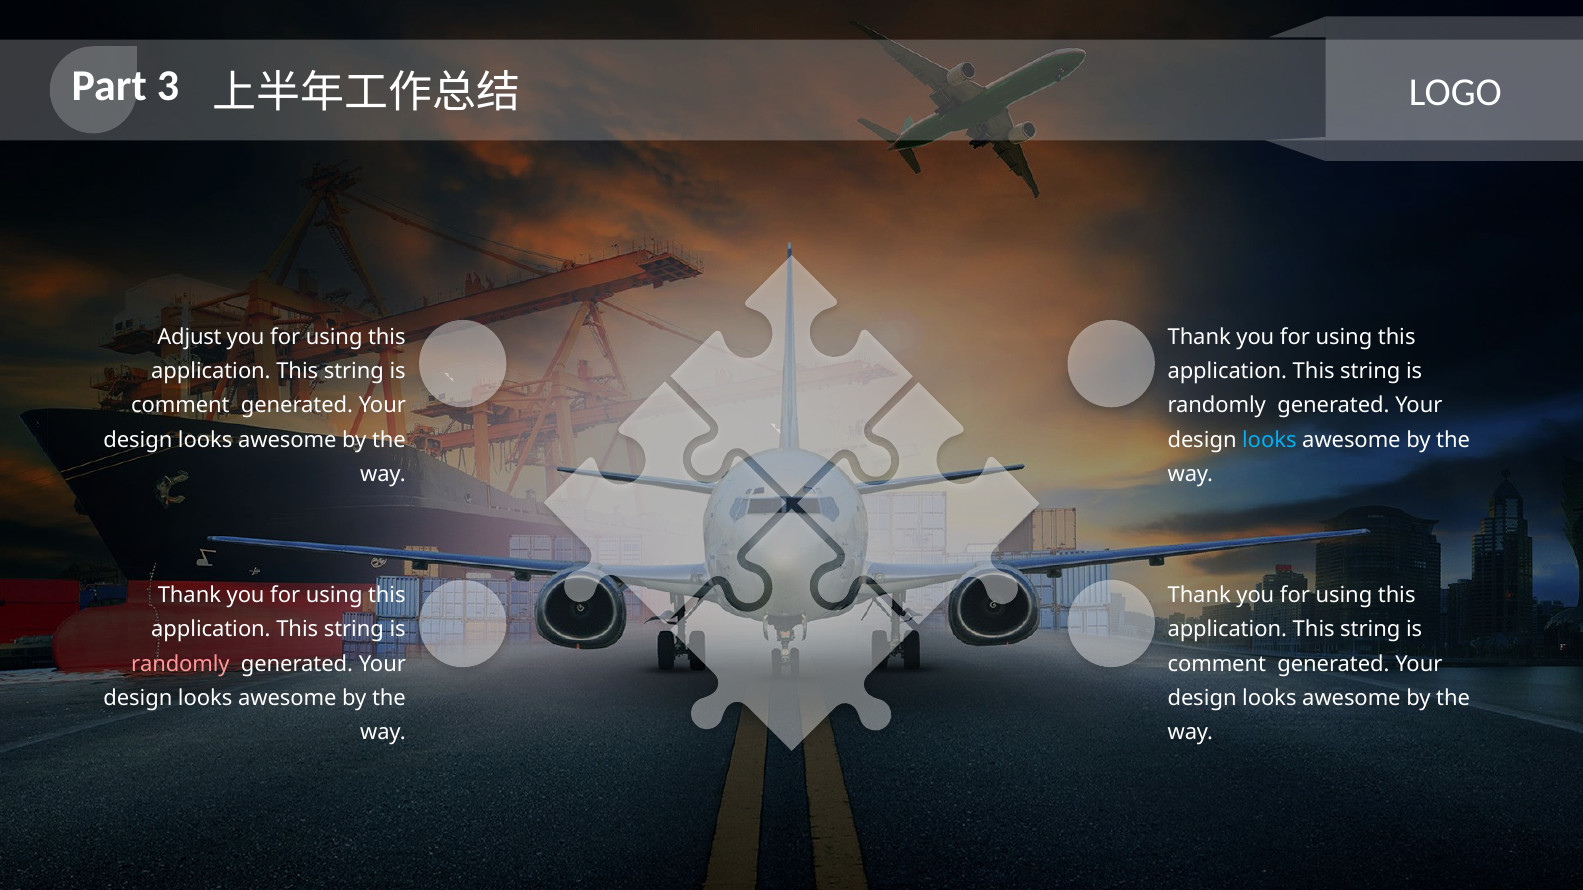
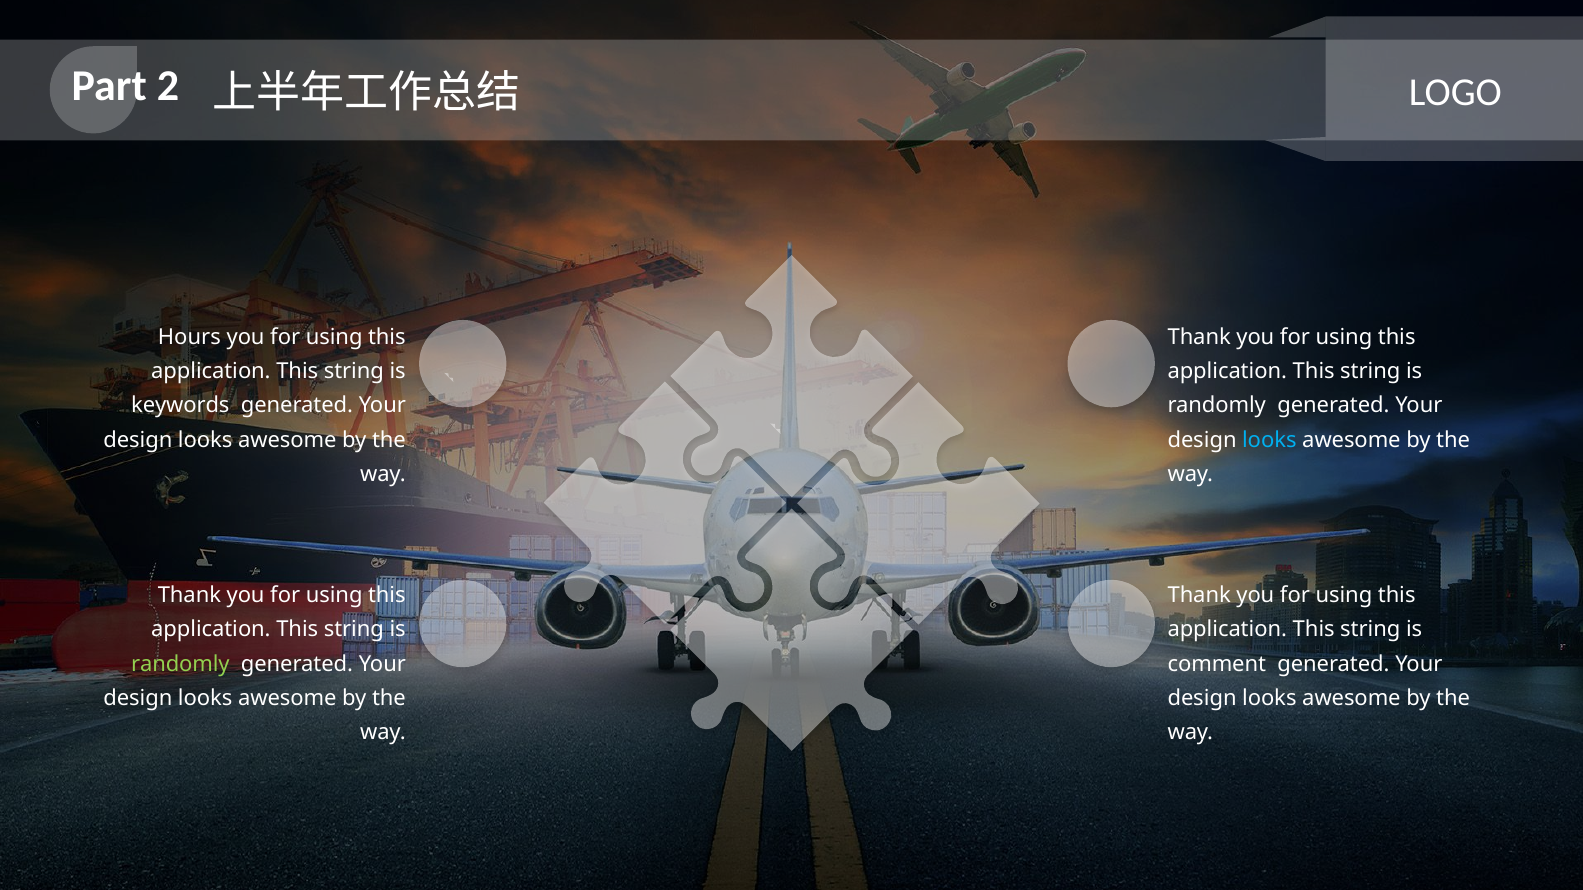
3: 3 -> 2
Adjust: Adjust -> Hours
comment at (180, 406): comment -> keywords
randomly at (180, 664) colour: pink -> light green
